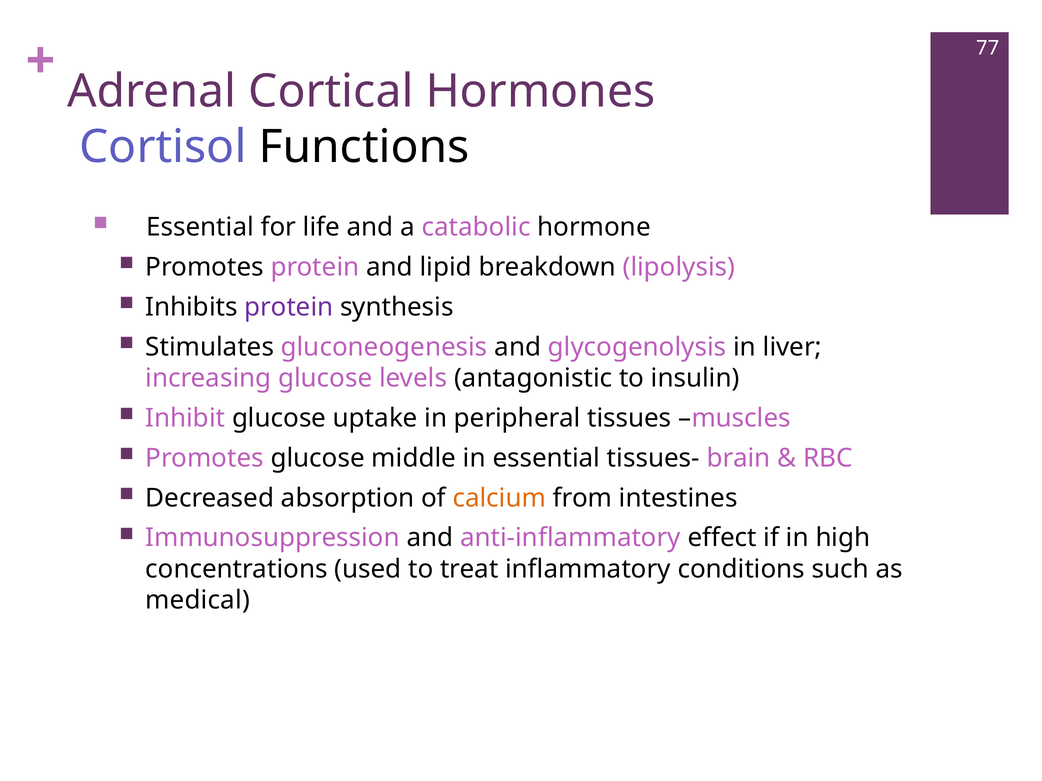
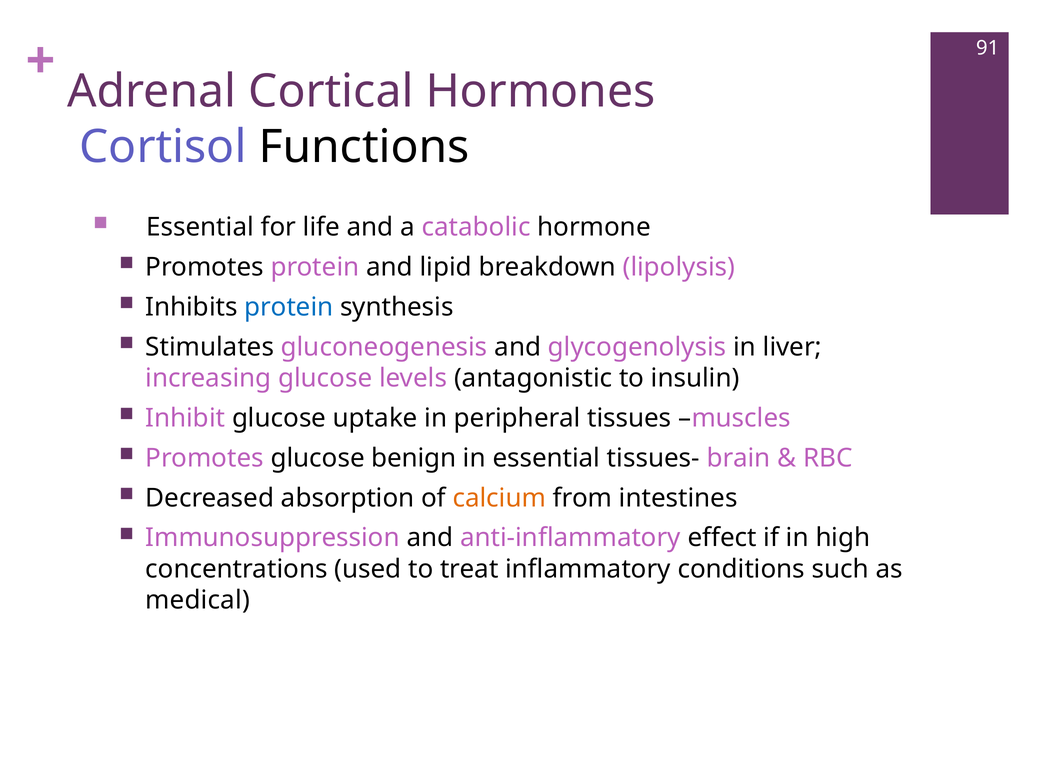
77: 77 -> 91
protein at (289, 307) colour: purple -> blue
middle: middle -> benign
